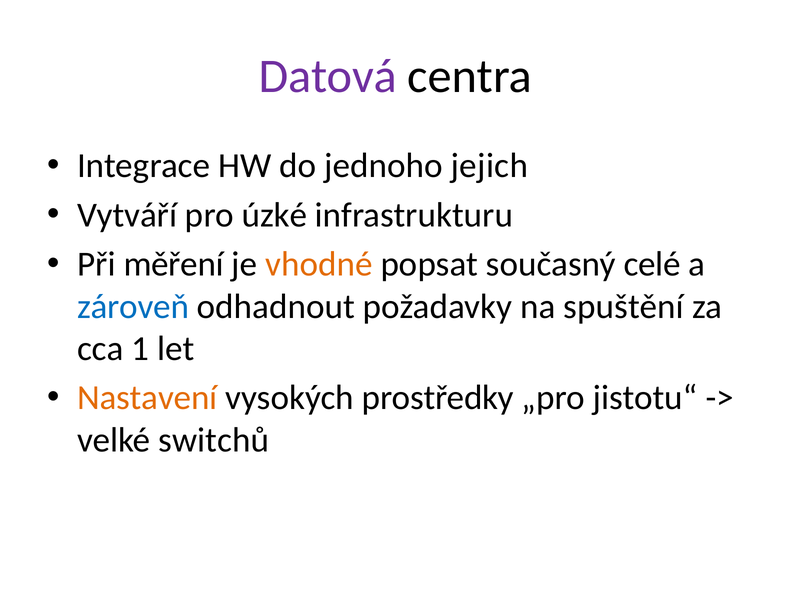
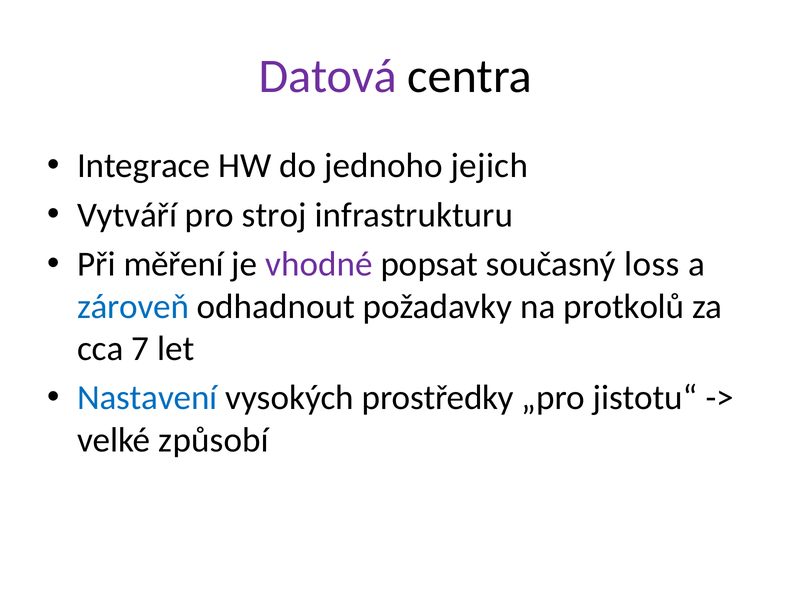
úzké: úzké -> stroj
vhodné colour: orange -> purple
celé: celé -> loss
spuštění: spuštění -> protkolů
1: 1 -> 7
Nastavení colour: orange -> blue
switchů: switchů -> způsobí
